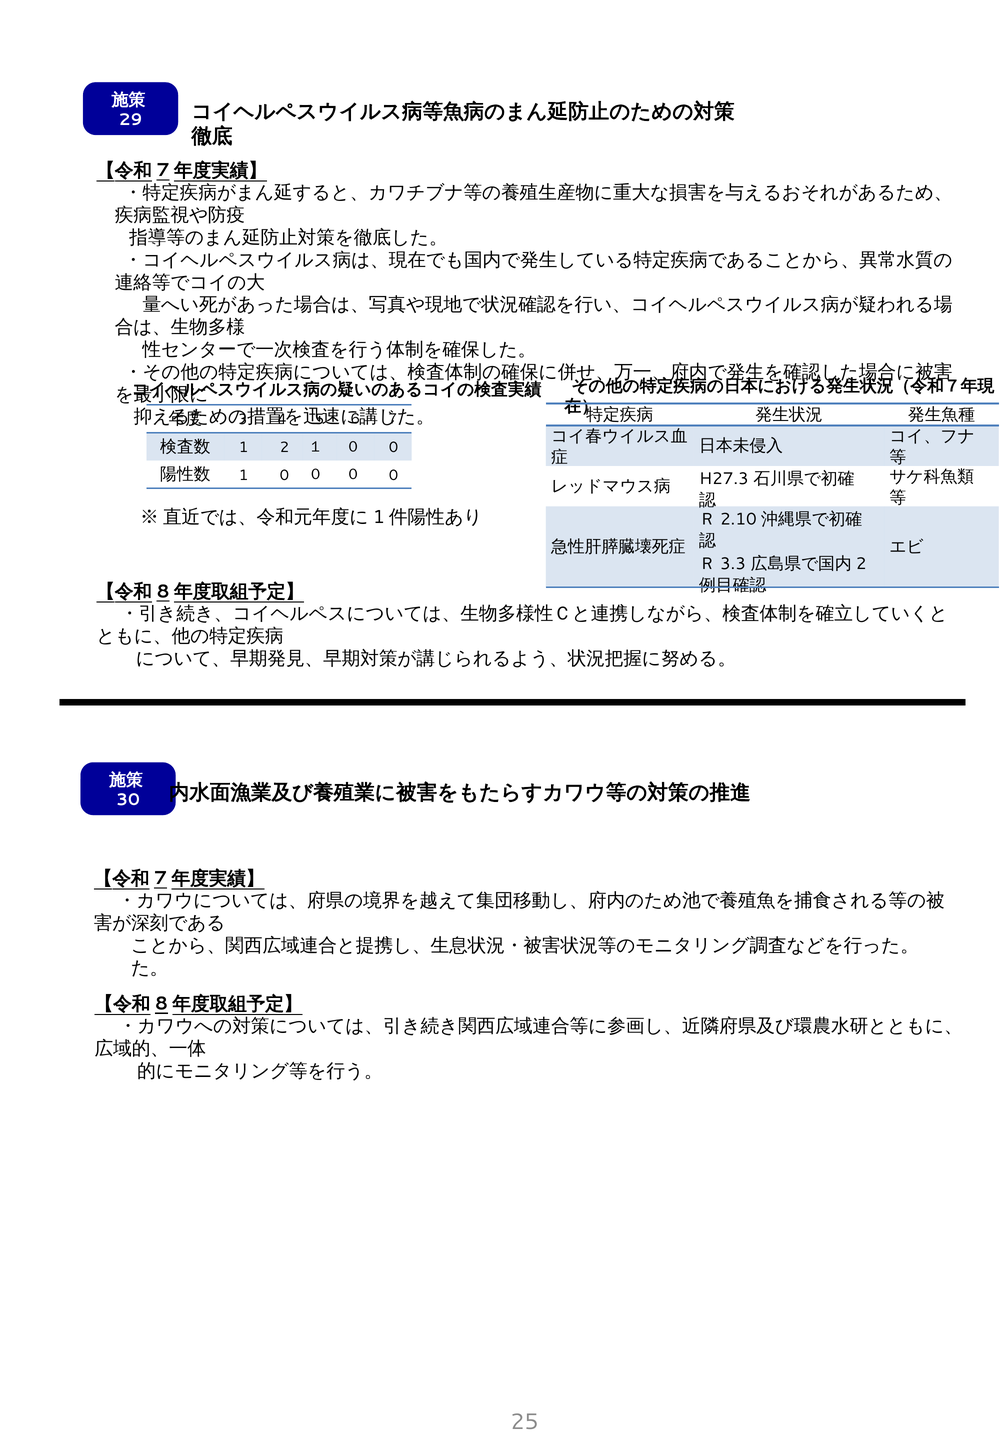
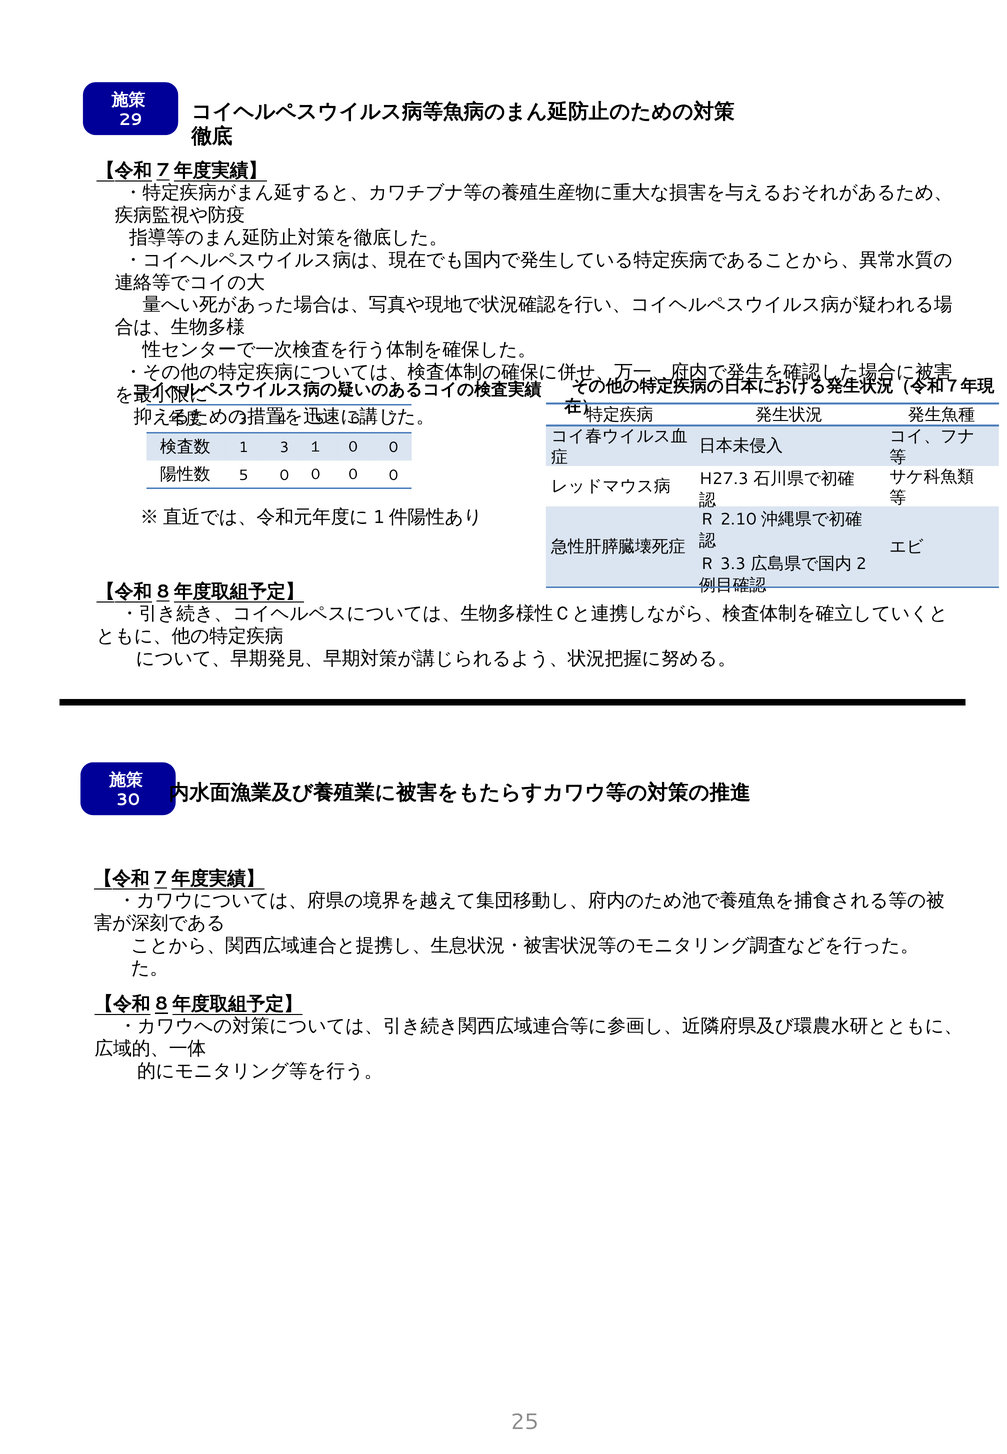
1 2: 2 -> 3
1 at (243, 475): 1 -> 5
